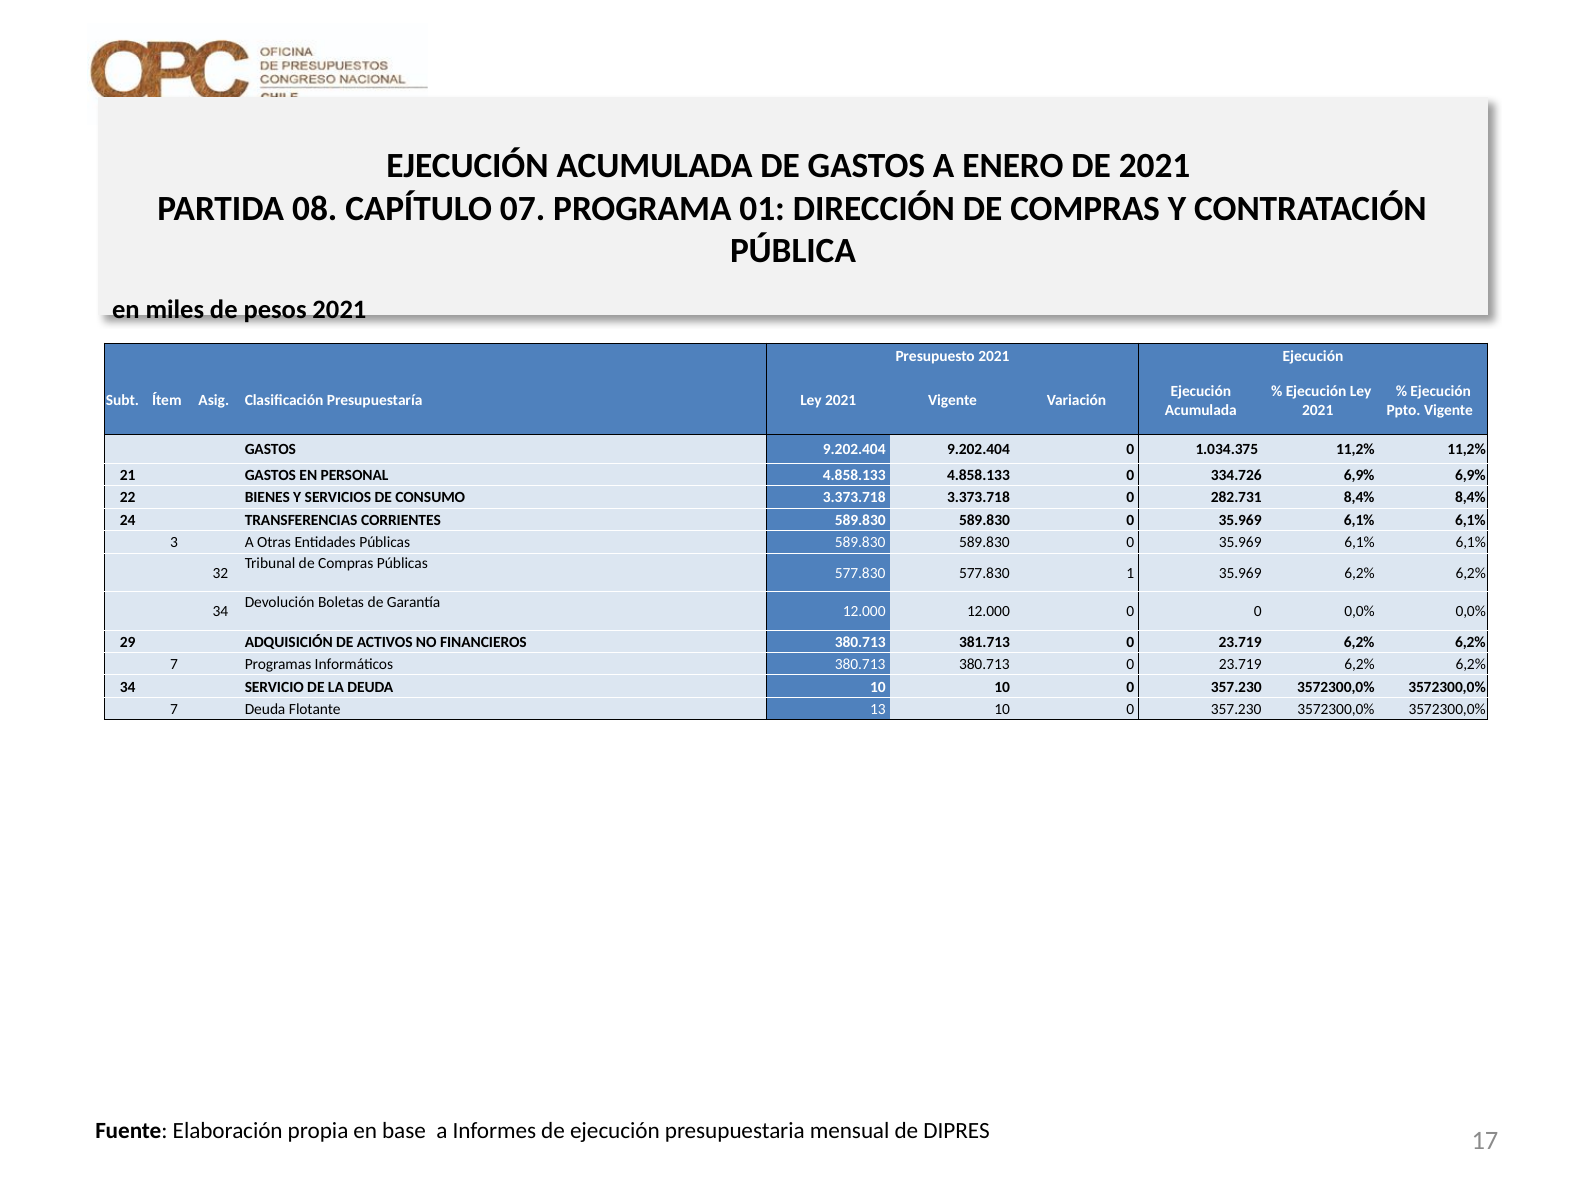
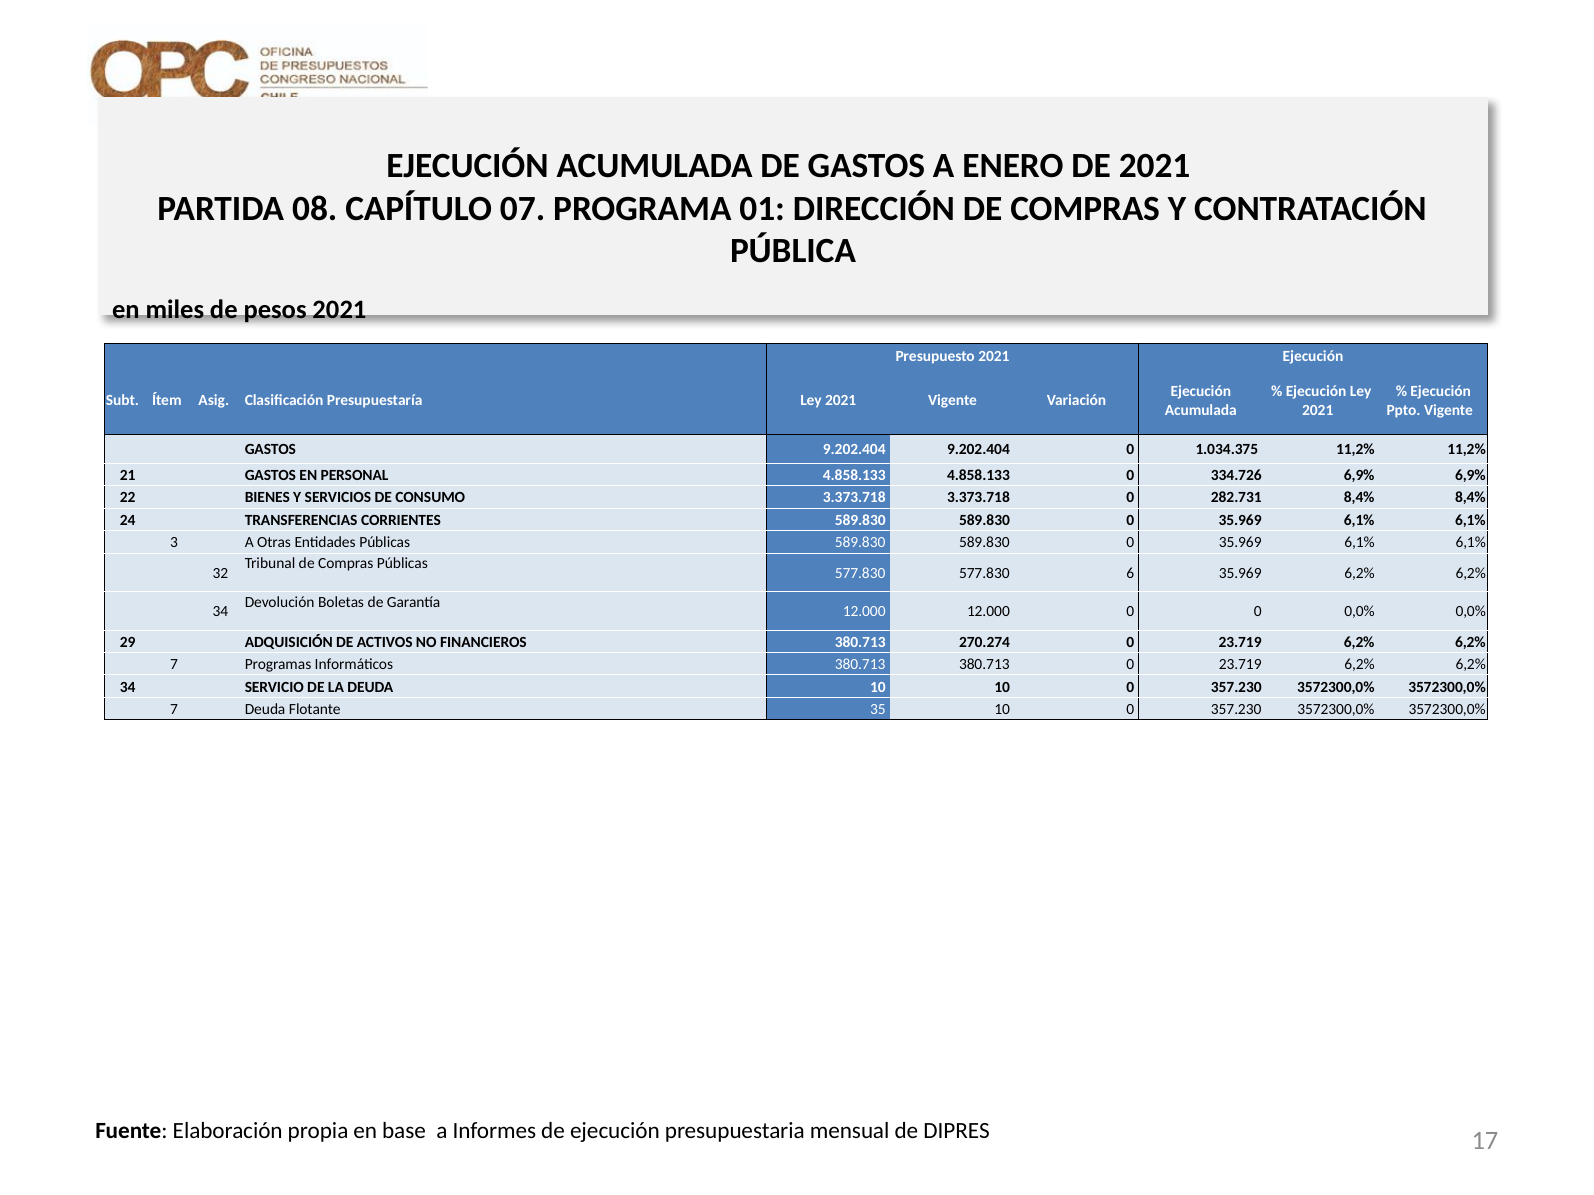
1: 1 -> 6
381.713: 381.713 -> 270.274
13: 13 -> 35
